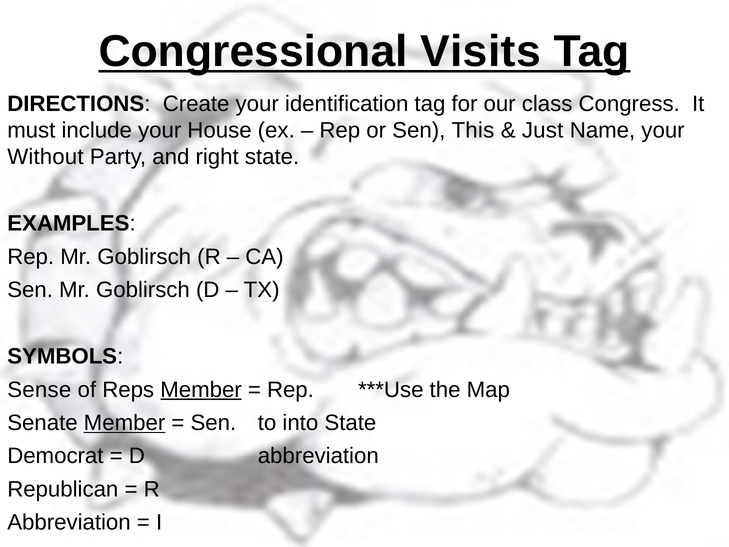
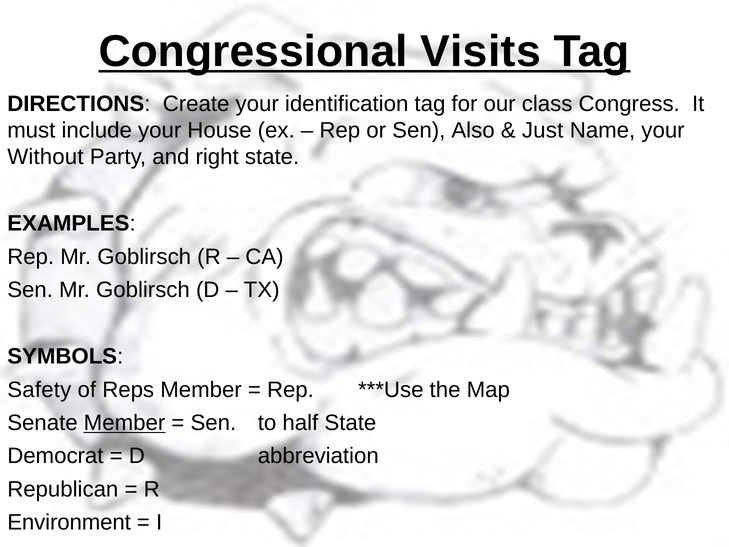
This: This -> Also
Sense: Sense -> Safety
Member at (201, 389) underline: present -> none
into: into -> half
Abbreviation at (69, 522): Abbreviation -> Environment
